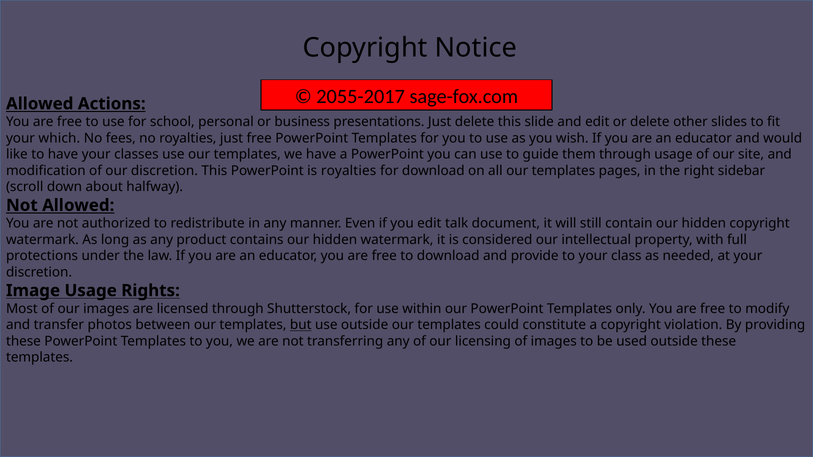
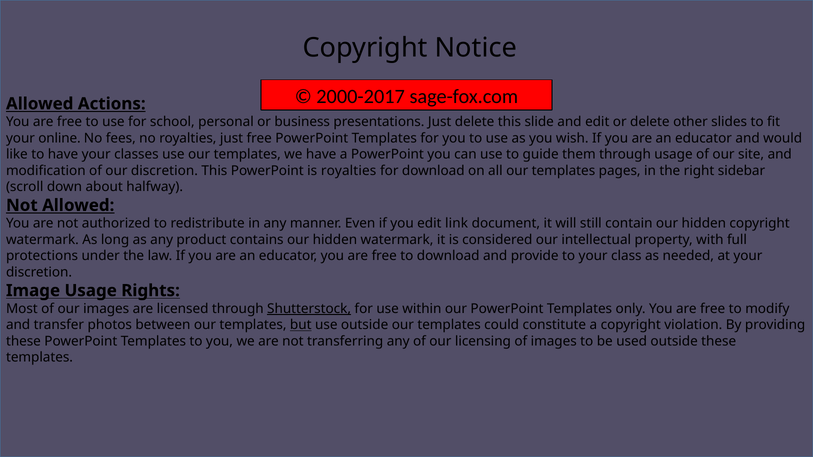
2055-2017: 2055-2017 -> 2000-2017
which: which -> online
talk: talk -> link
Shutterstock underline: none -> present
